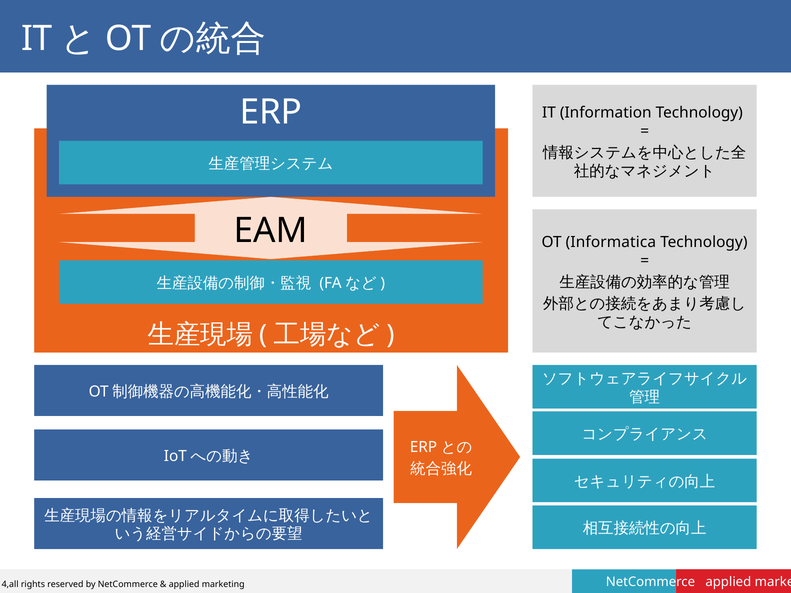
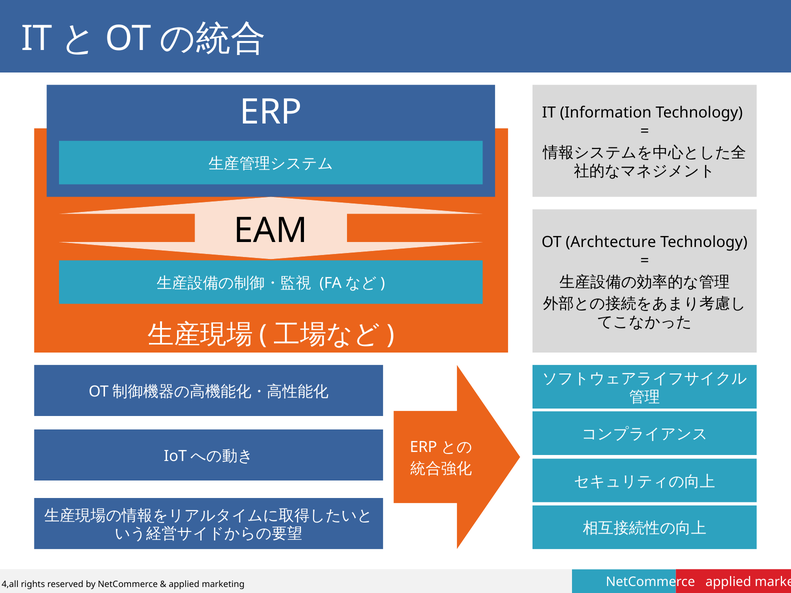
Informatica: Informatica -> Archtecture
